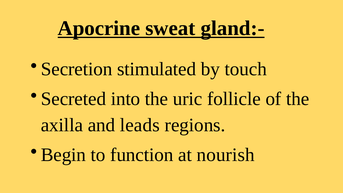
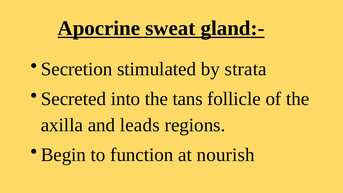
touch: touch -> strata
uric: uric -> tans
